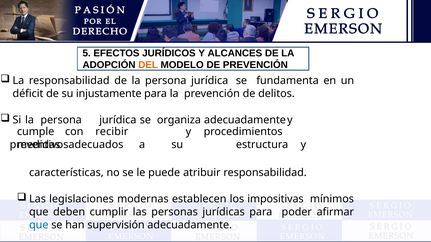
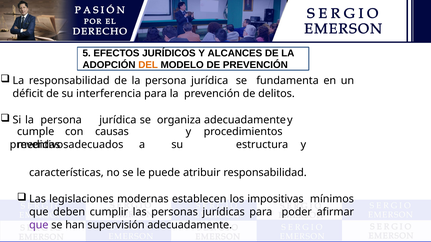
injustamente: injustamente -> interferencia
recibir: recibir -> causas
que at (39, 225) colour: blue -> purple
